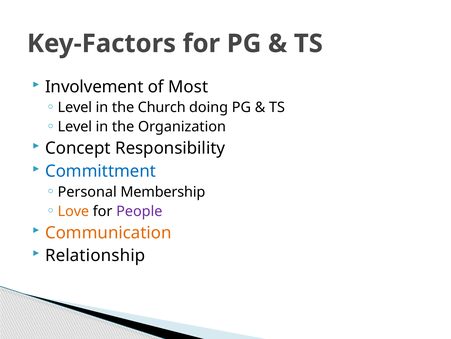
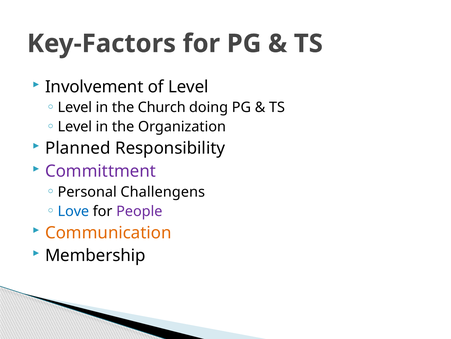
of Most: Most -> Level
Concept: Concept -> Planned
Committment colour: blue -> purple
Membership: Membership -> Challengens
Love colour: orange -> blue
Relationship: Relationship -> Membership
